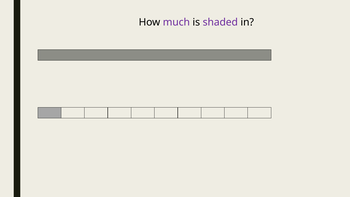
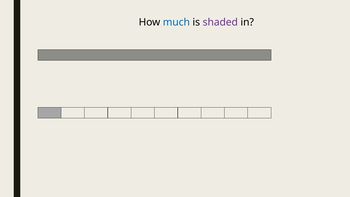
much colour: purple -> blue
